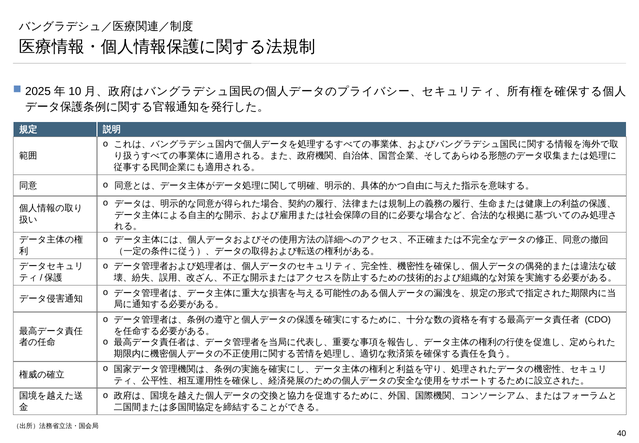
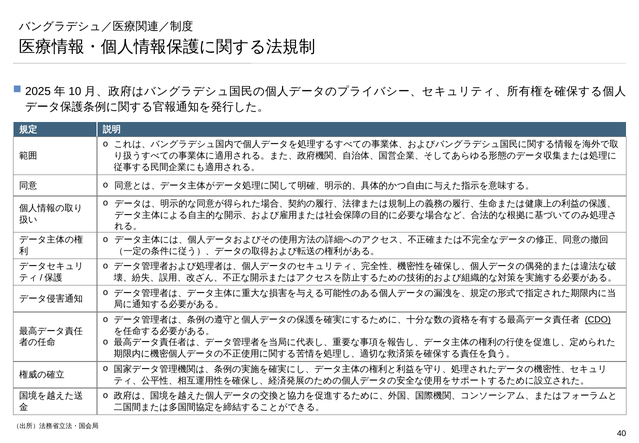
CDO underline: none -> present
